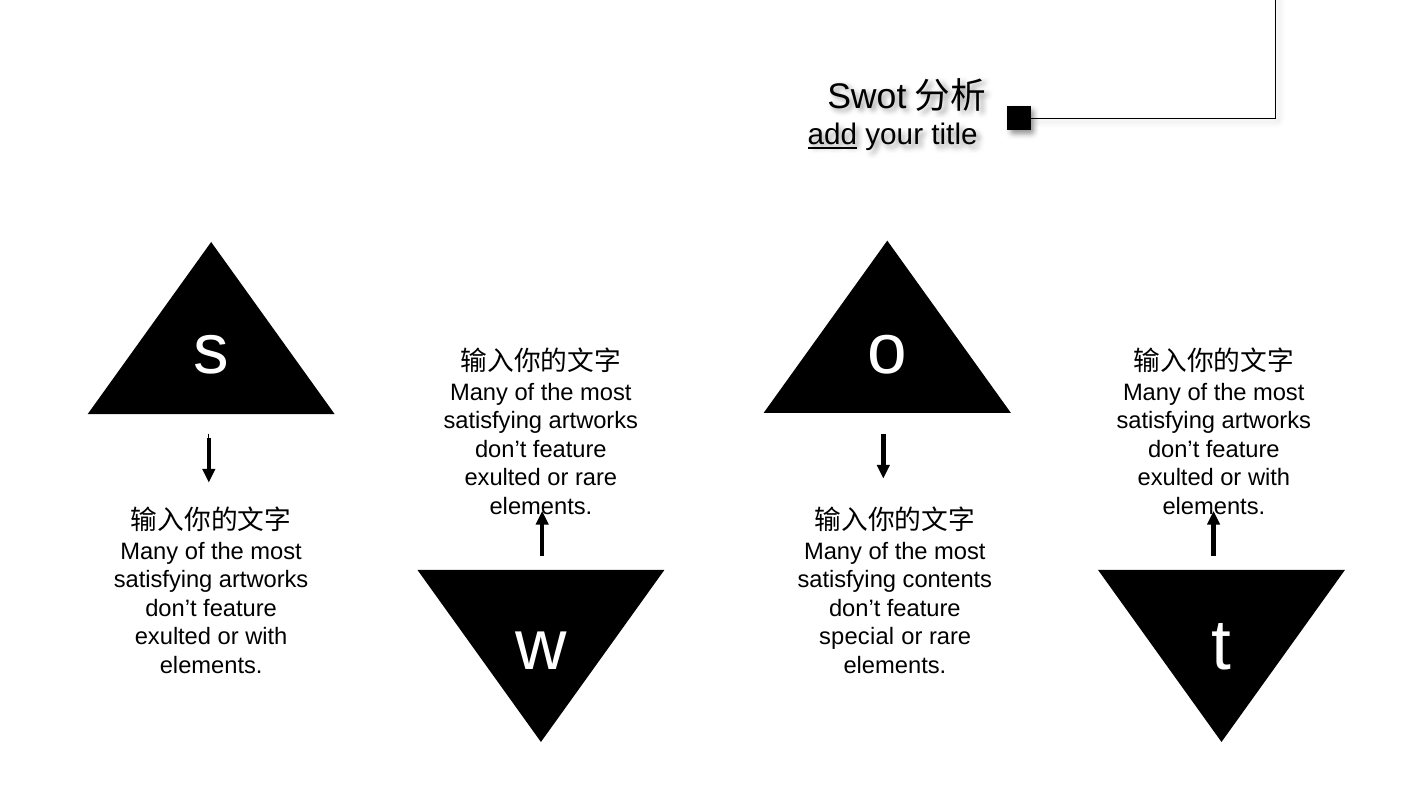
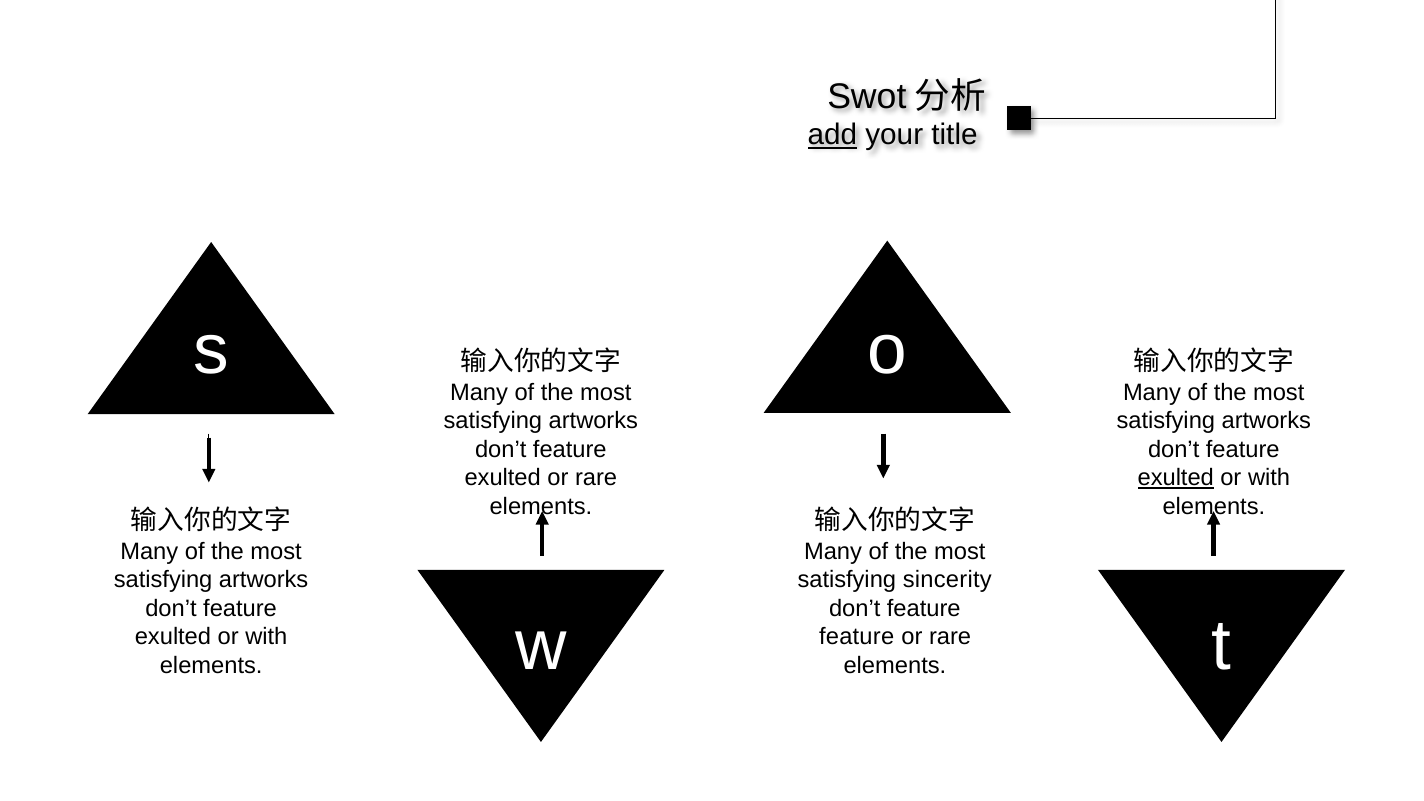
exulted at (1176, 478) underline: none -> present
contents: contents -> sincerity
special at (857, 637): special -> feature
